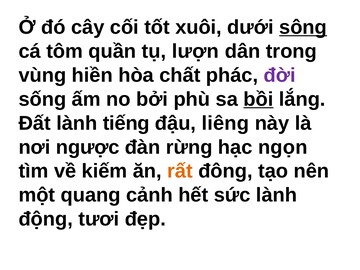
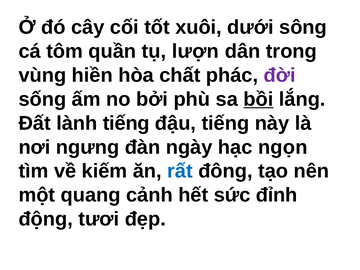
sông underline: present -> none
đậu liêng: liêng -> tiếng
ngược: ngược -> ngưng
rừng: rừng -> ngày
rất colour: orange -> blue
sức lành: lành -> đỉnh
